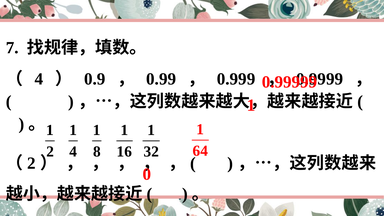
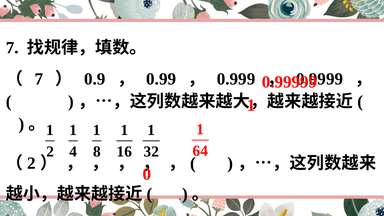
4 at (39, 79): 4 -> 7
